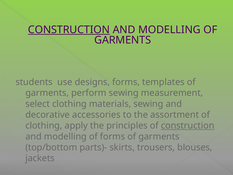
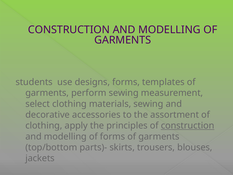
CONSTRUCTION at (69, 30) underline: present -> none
